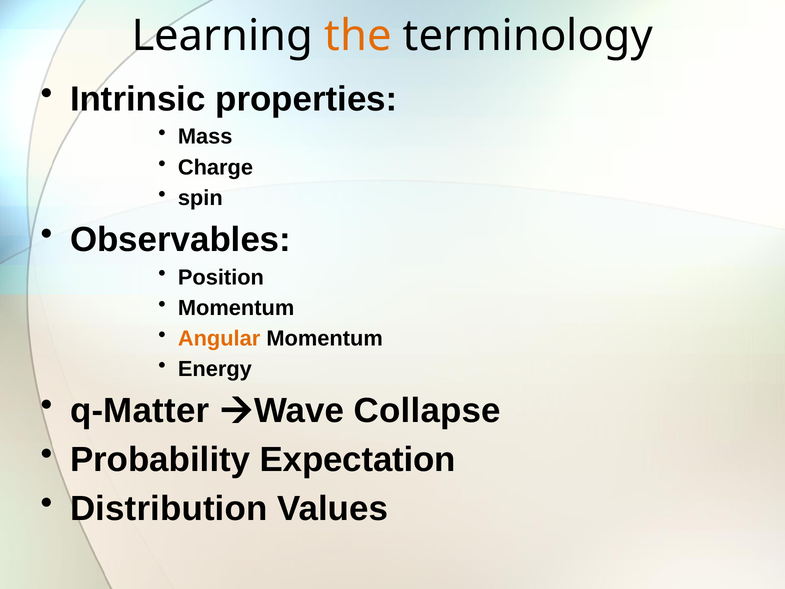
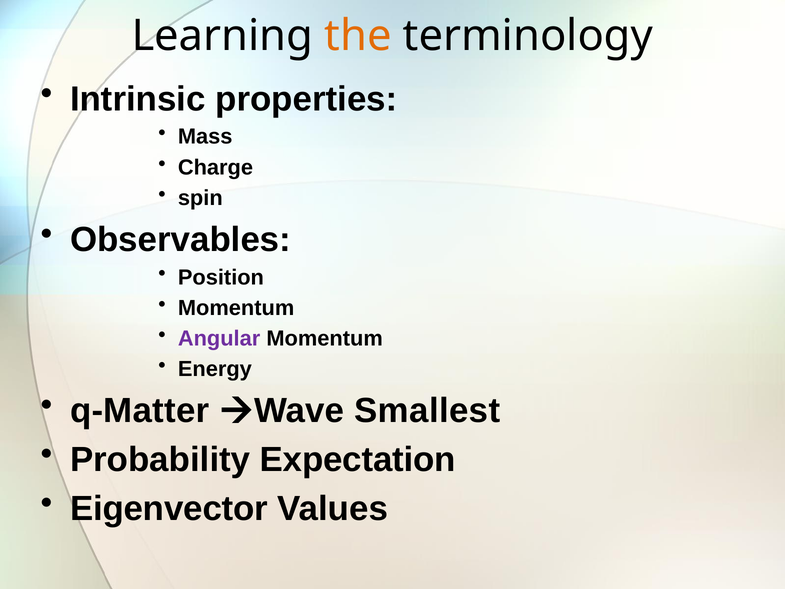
Angular colour: orange -> purple
Collapse: Collapse -> Smallest
Distribution: Distribution -> Eigenvector
